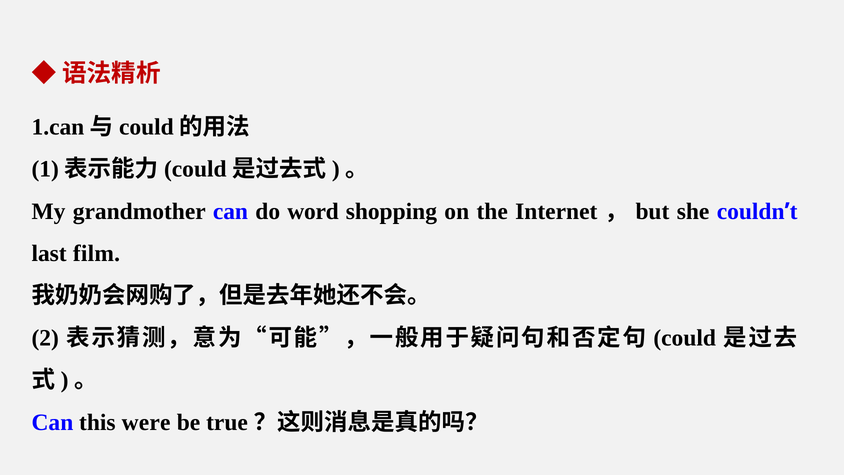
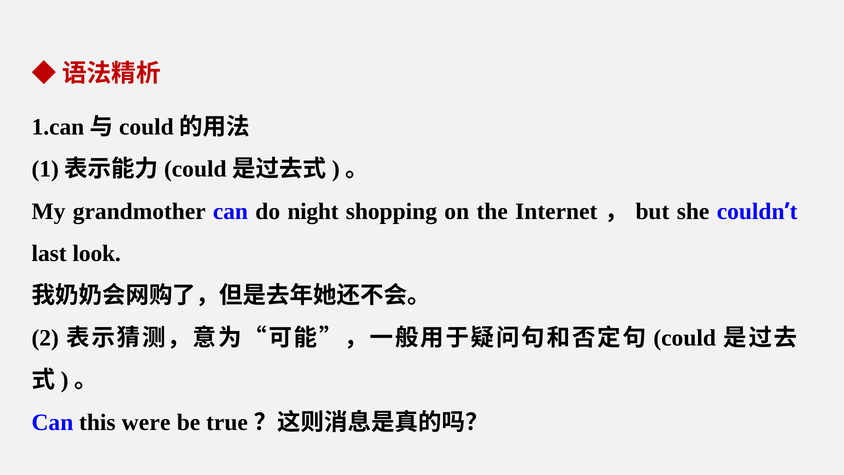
word: word -> night
film: film -> look
